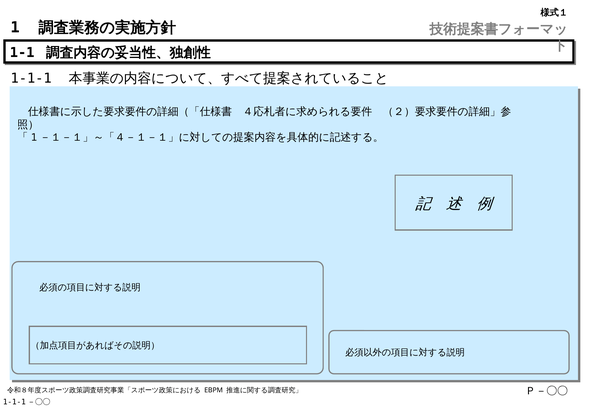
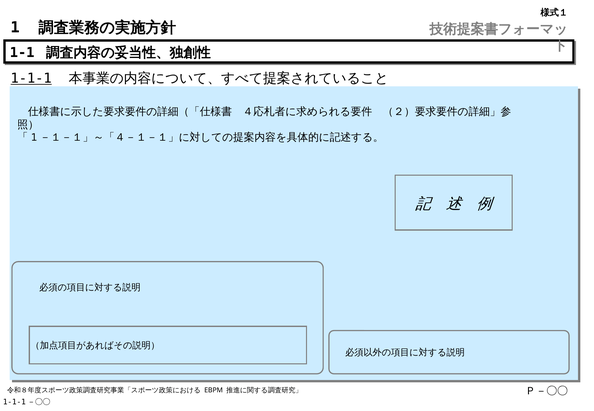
1-1-1 underline: none -> present
